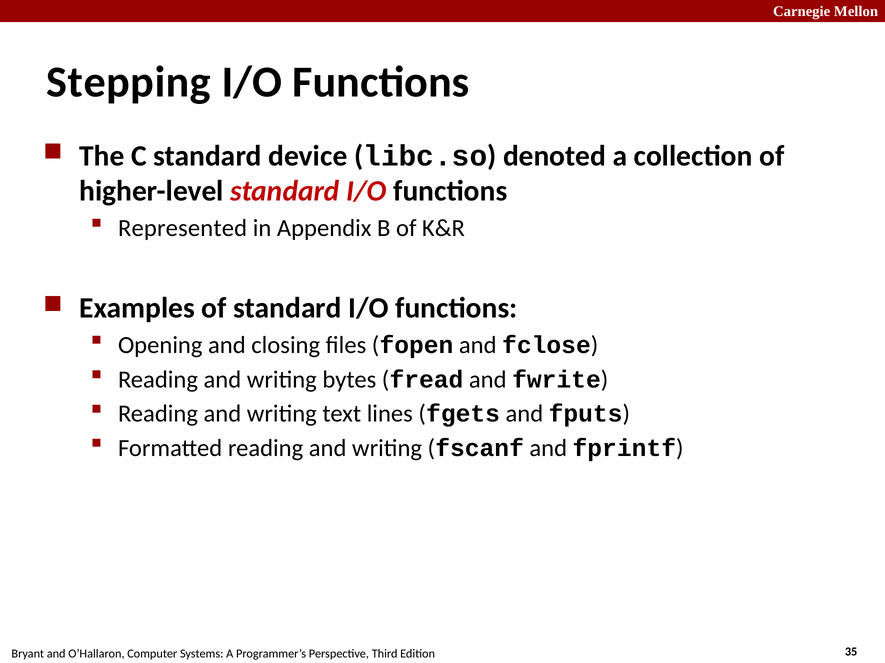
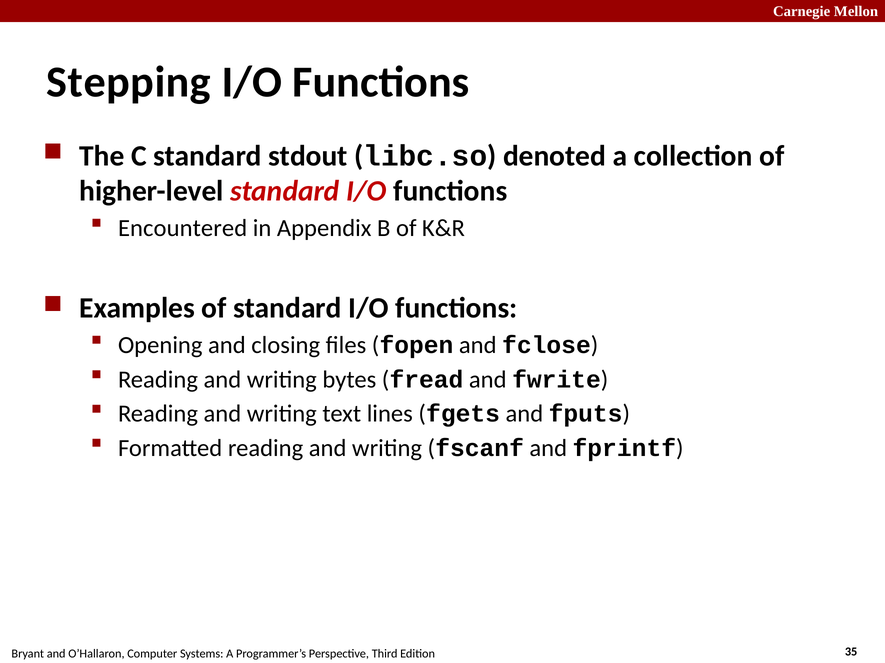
device: device -> stdout
Represented: Represented -> Encountered
